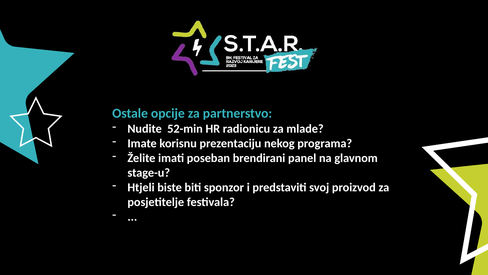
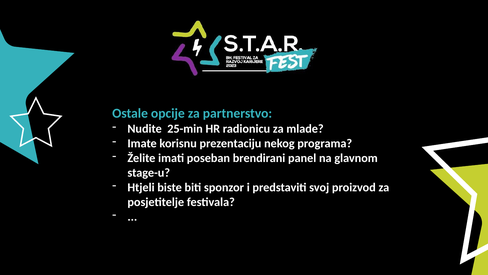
52-min: 52-min -> 25-min
